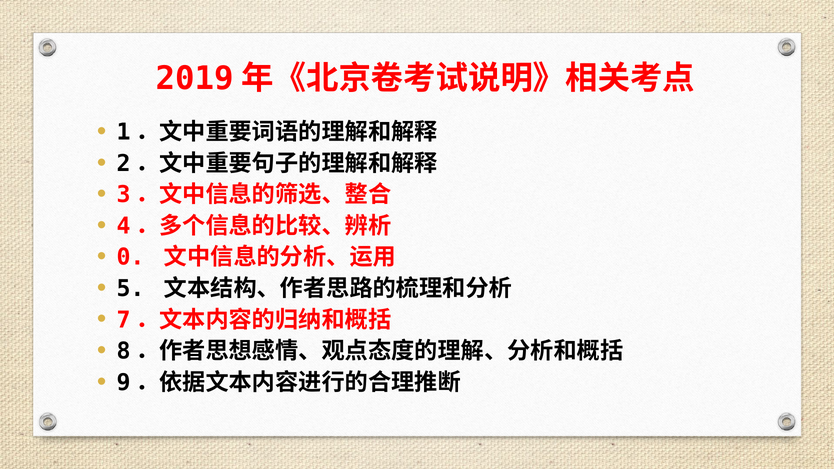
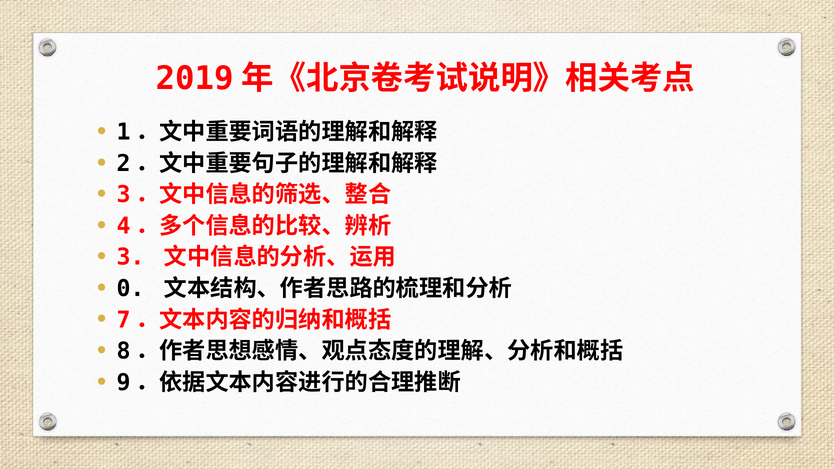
0: 0 -> 3
5: 5 -> 0
